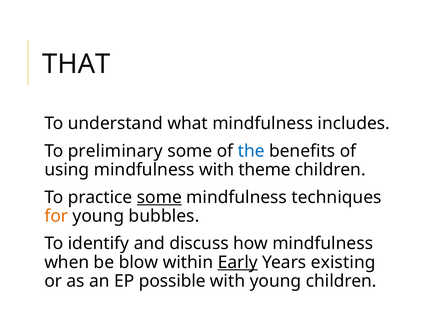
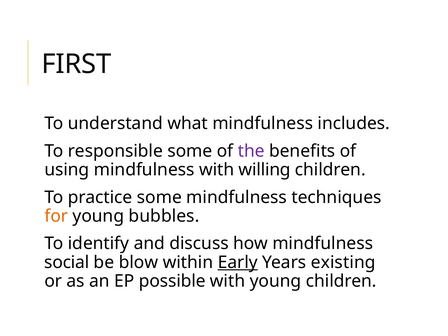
THAT: THAT -> FIRST
preliminary: preliminary -> responsible
the colour: blue -> purple
theme: theme -> willing
some at (159, 197) underline: present -> none
when: when -> social
